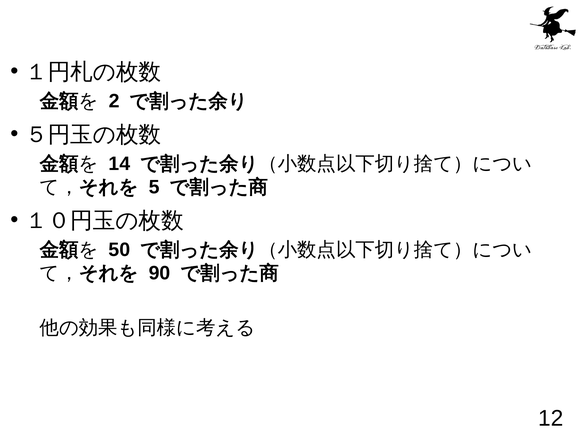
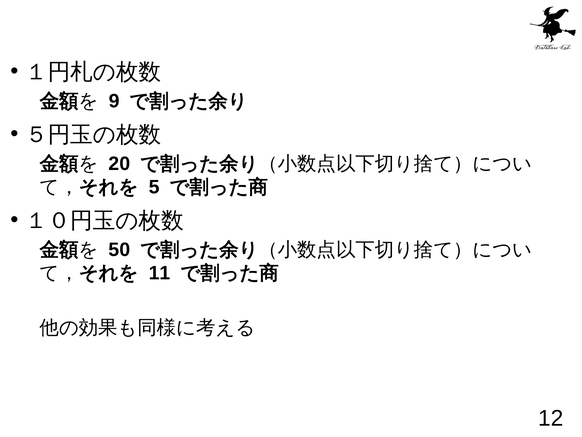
2: 2 -> 9
14: 14 -> 20
90: 90 -> 11
